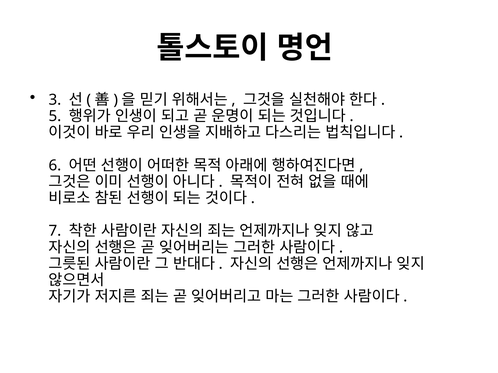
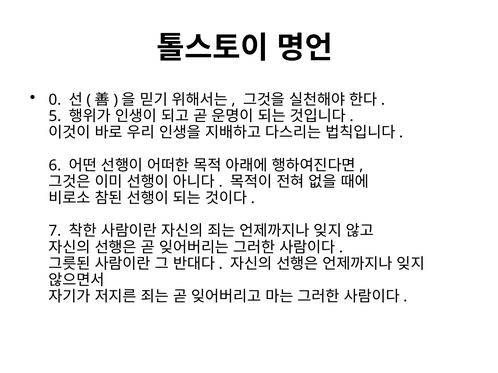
3: 3 -> 0
